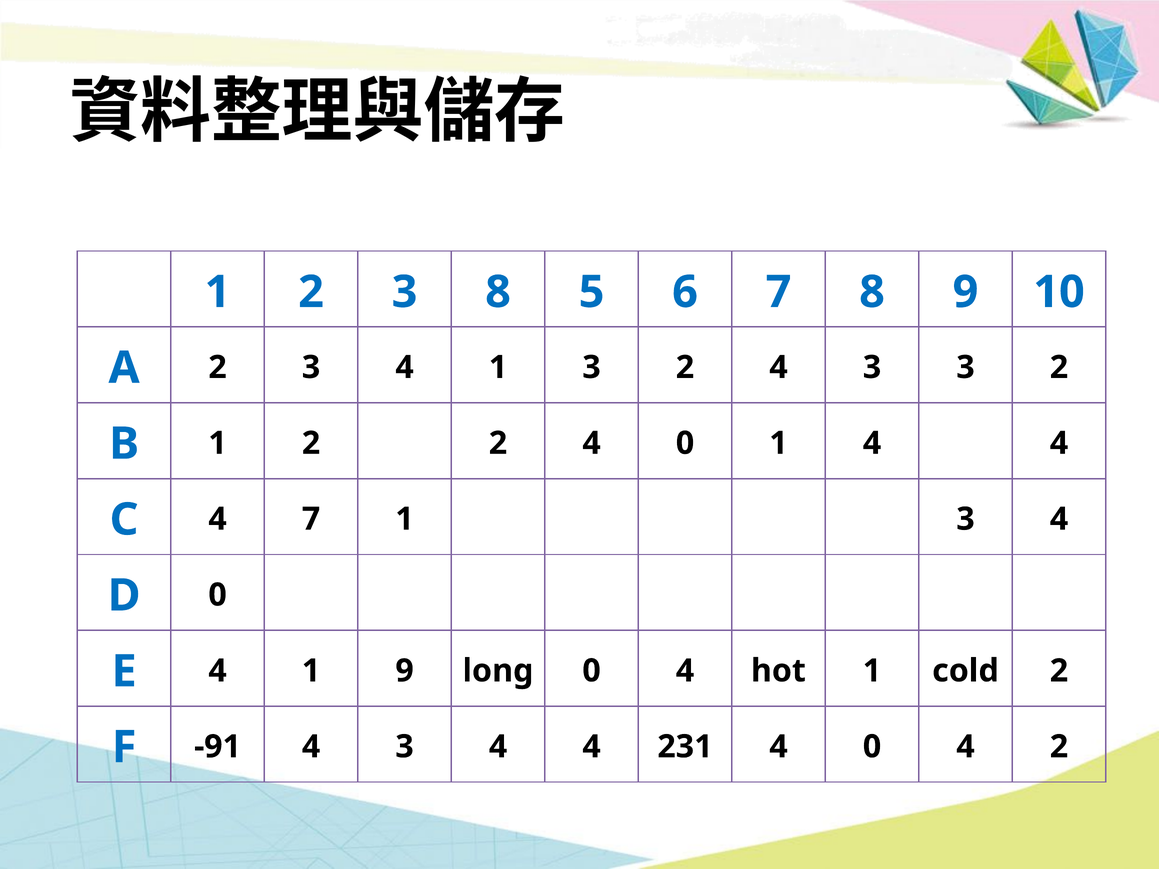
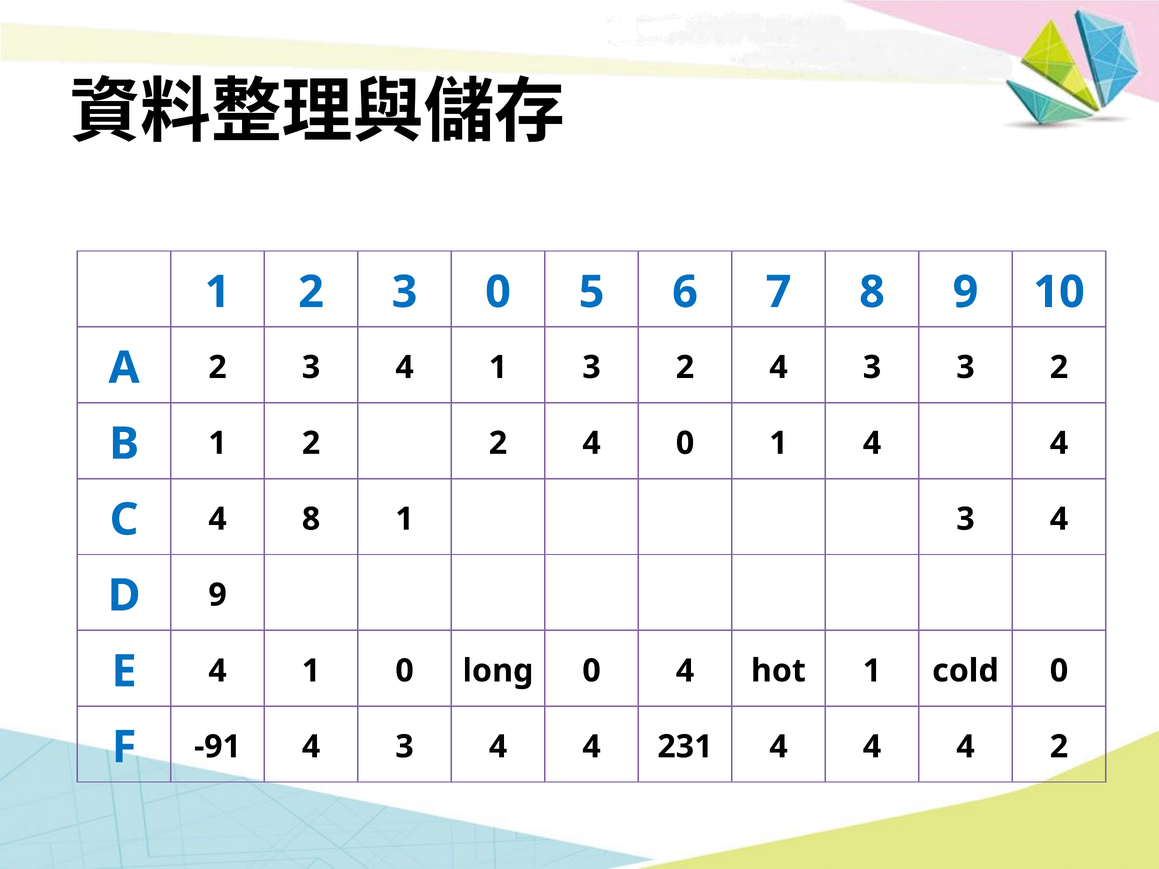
3 8: 8 -> 0
4 7: 7 -> 8
D 0: 0 -> 9
1 9: 9 -> 0
cold 2: 2 -> 0
231 4 0: 0 -> 4
